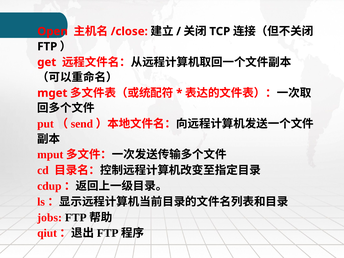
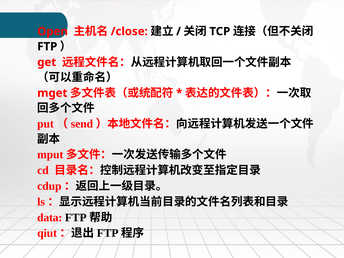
jobs: jobs -> data
